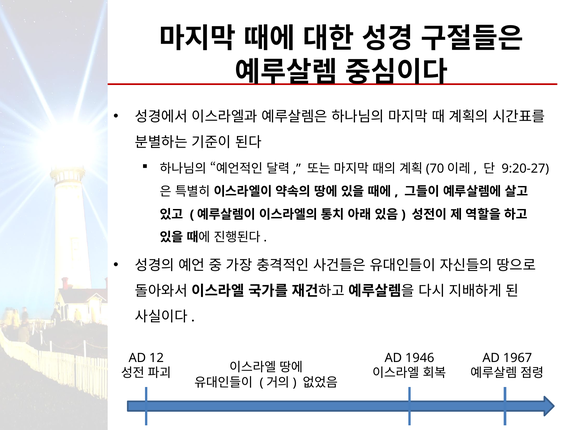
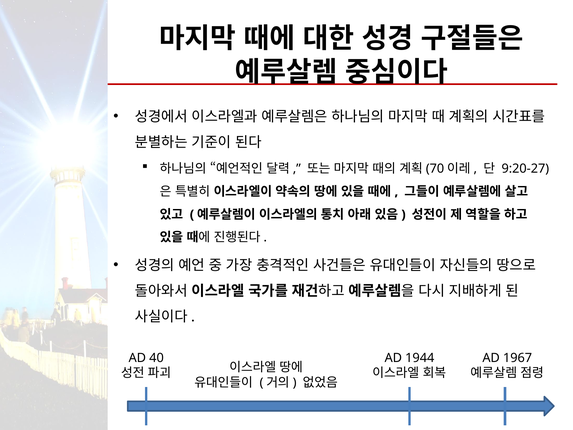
12: 12 -> 40
1946: 1946 -> 1944
